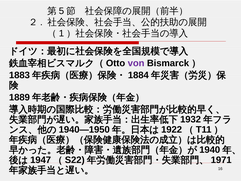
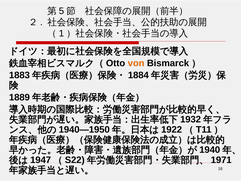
von colour: purple -> orange
